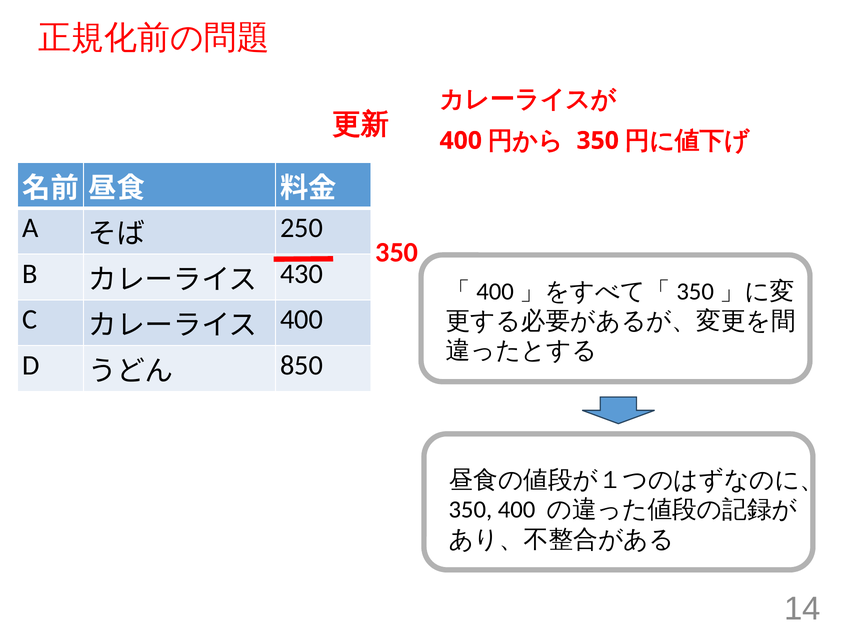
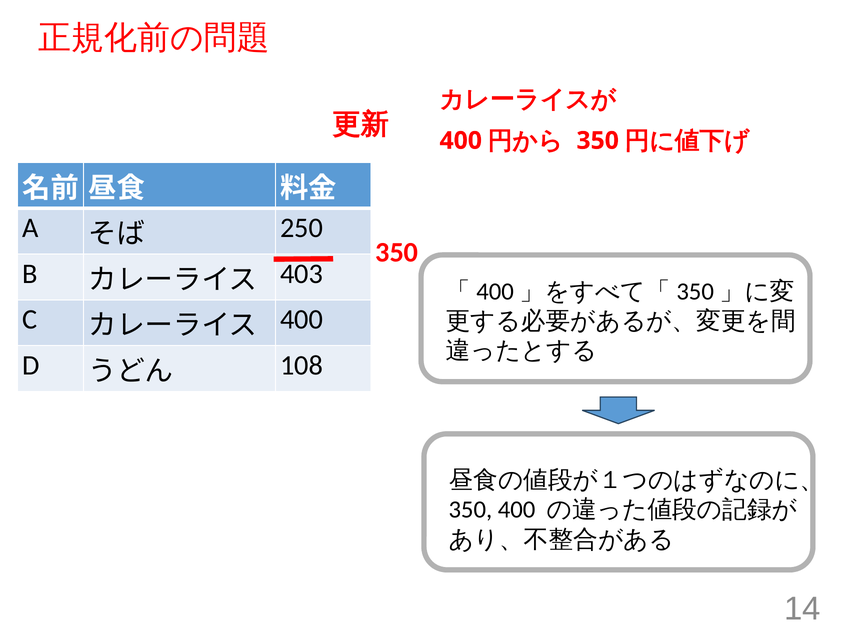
430: 430 -> 403
850: 850 -> 108
